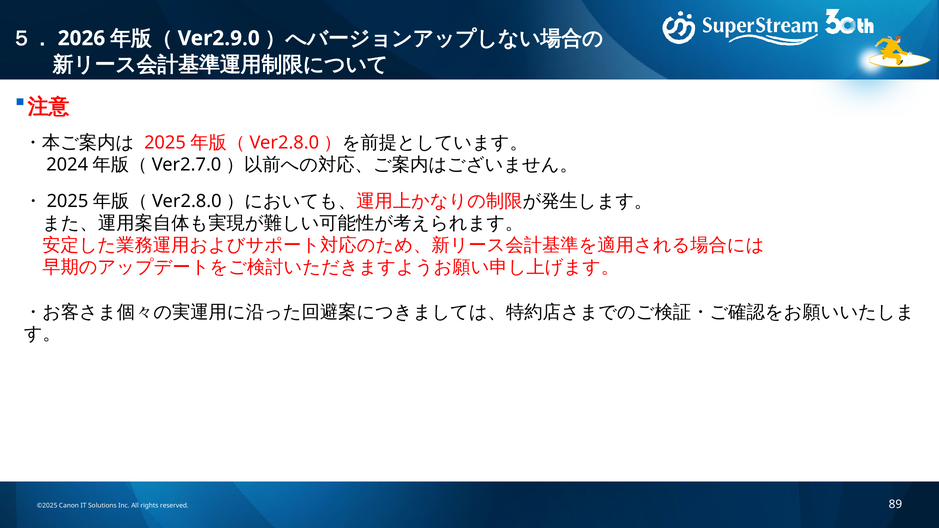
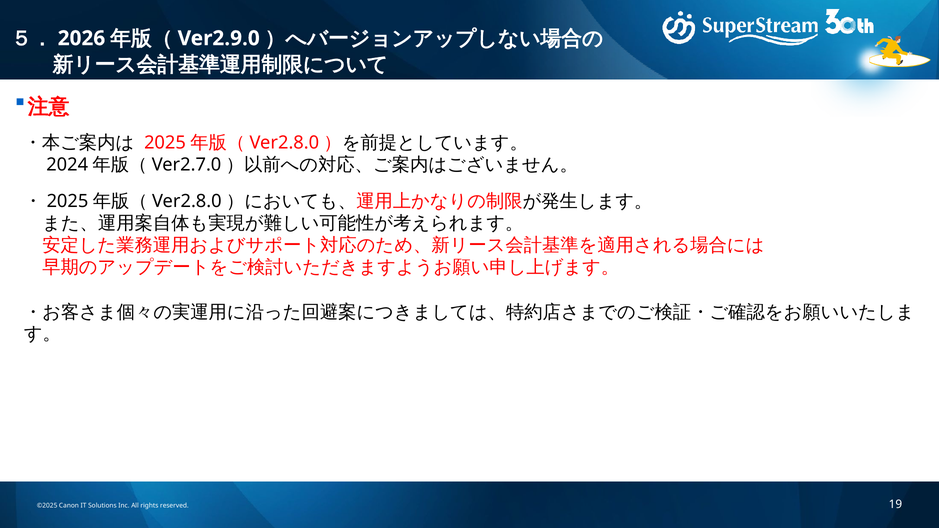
89: 89 -> 19
